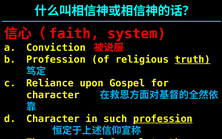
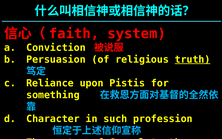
Profession at (56, 59): Profession -> Persuasion
upon Gospel: Gospel -> Pistis
character at (53, 95): character -> something
profession at (163, 119) underline: present -> none
